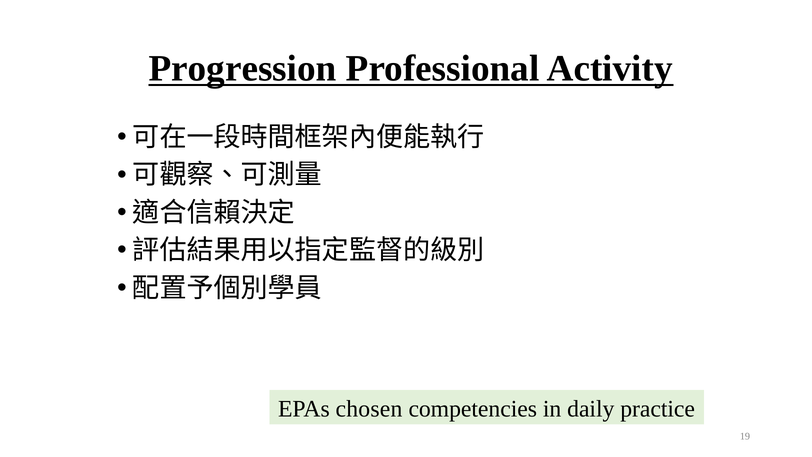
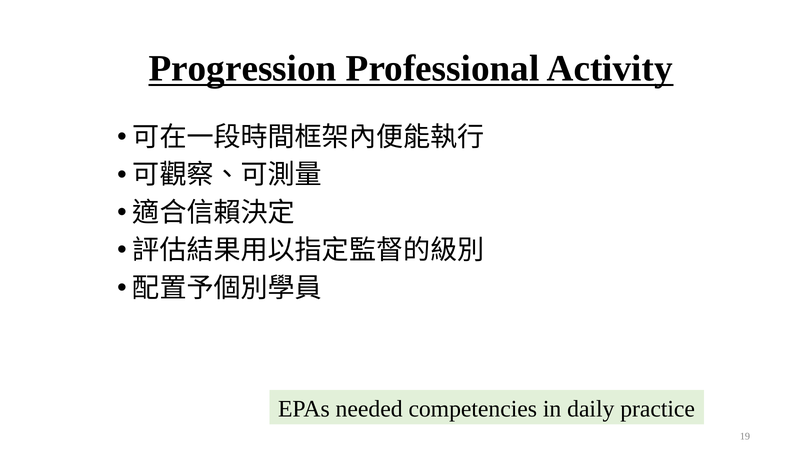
chosen: chosen -> needed
